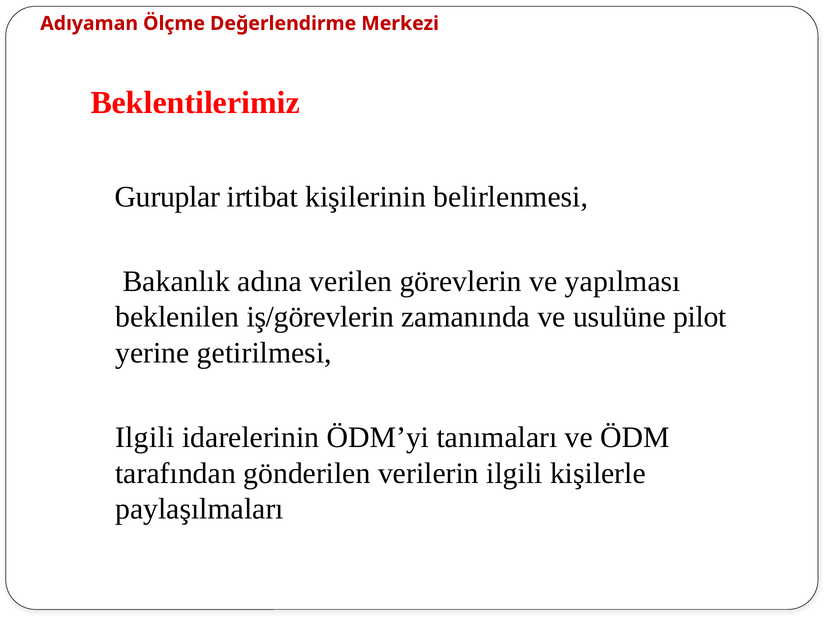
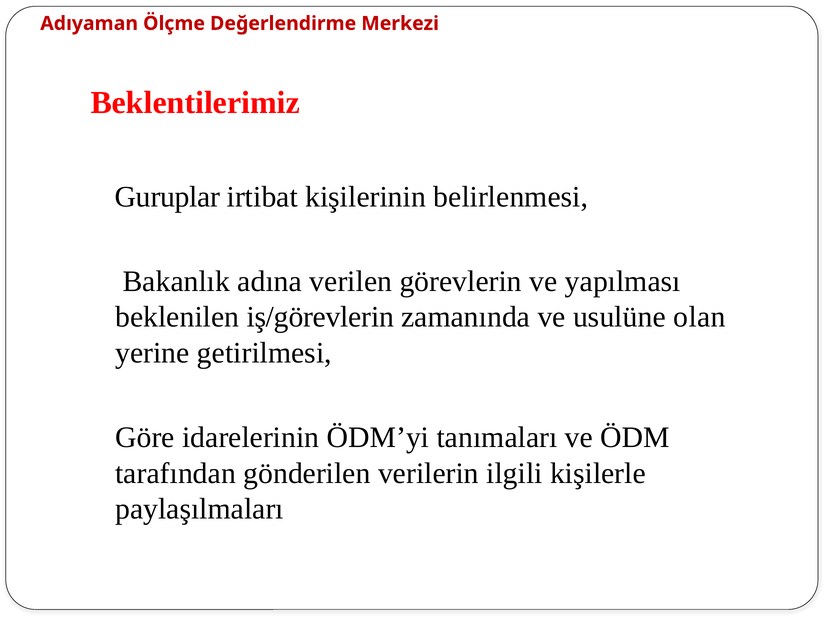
pilot: pilot -> olan
Ilgili at (145, 438): Ilgili -> Göre
